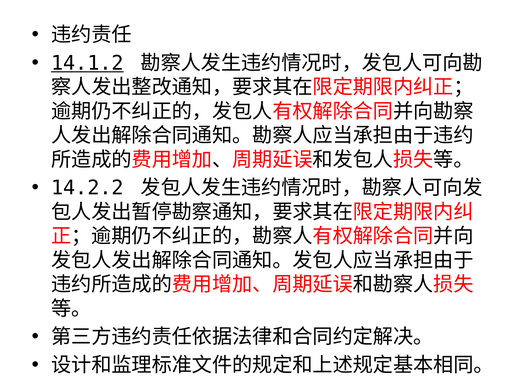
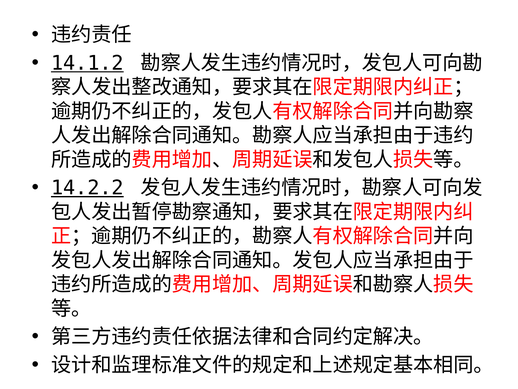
14.2.2 underline: none -> present
